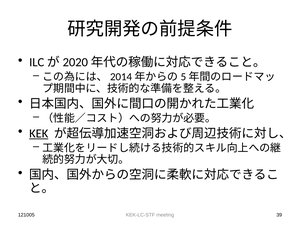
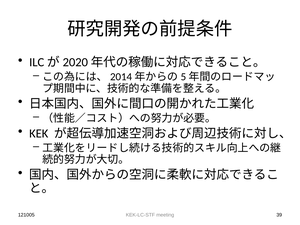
KEK underline: present -> none
